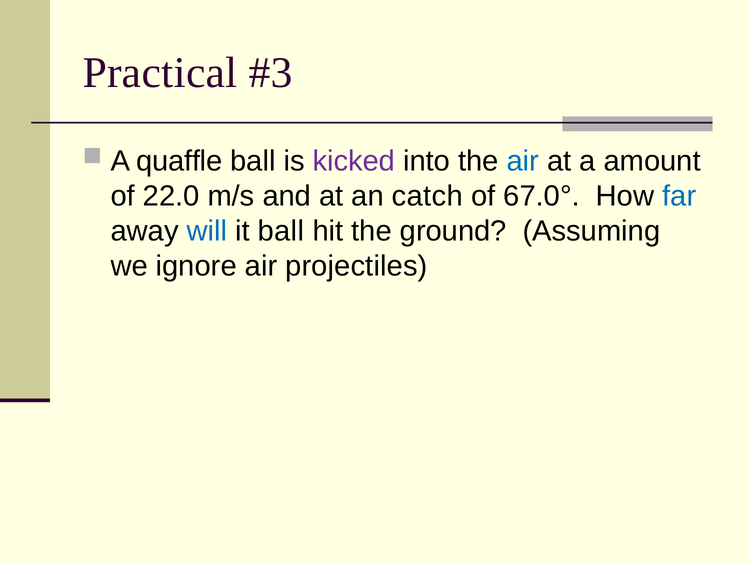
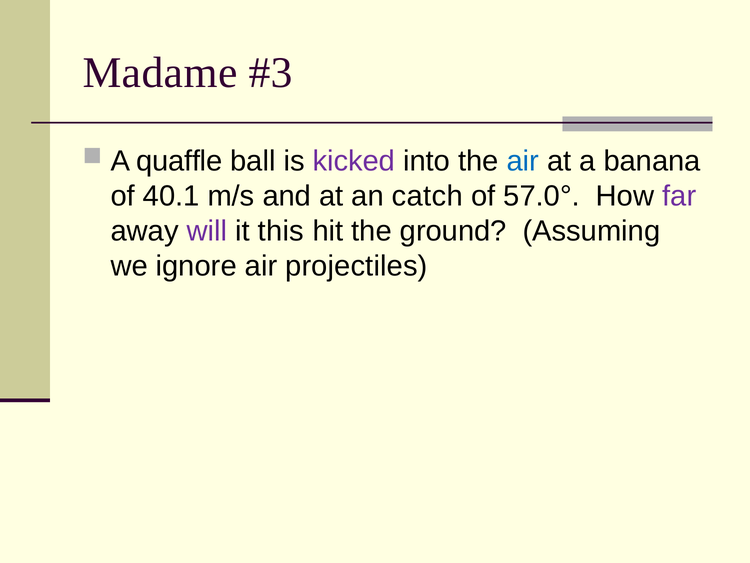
Practical: Practical -> Madame
amount: amount -> banana
22.0: 22.0 -> 40.1
67.0°: 67.0° -> 57.0°
far colour: blue -> purple
will colour: blue -> purple
it ball: ball -> this
